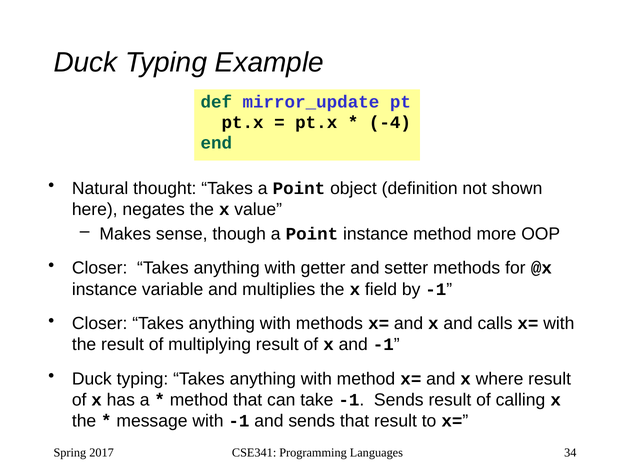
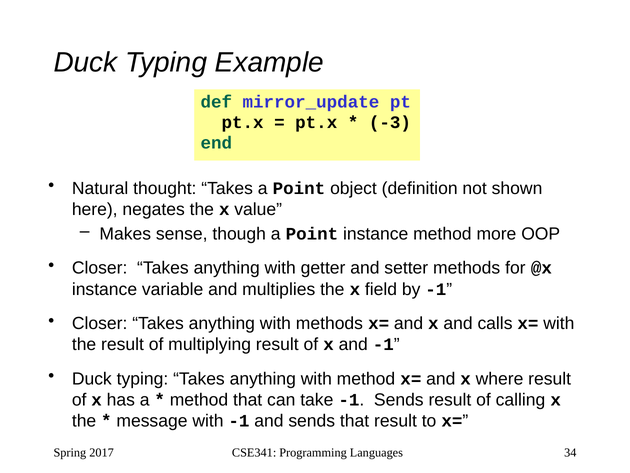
-4: -4 -> -3
